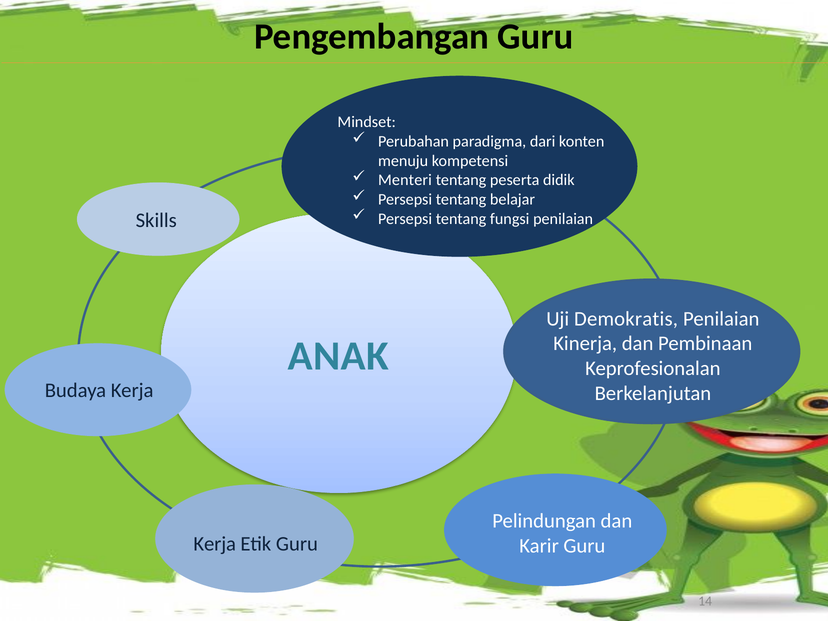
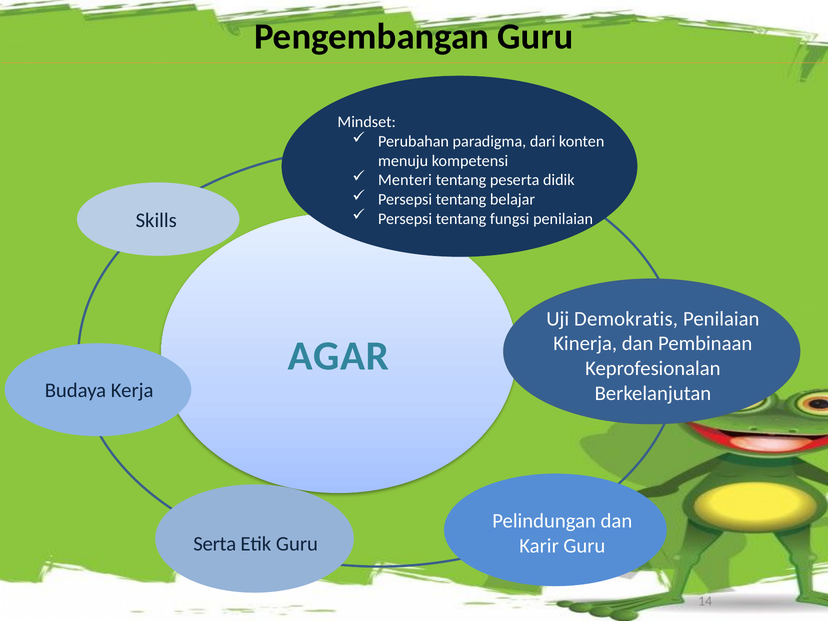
ANAK: ANAK -> AGAR
Kerja at (215, 544): Kerja -> Serta
